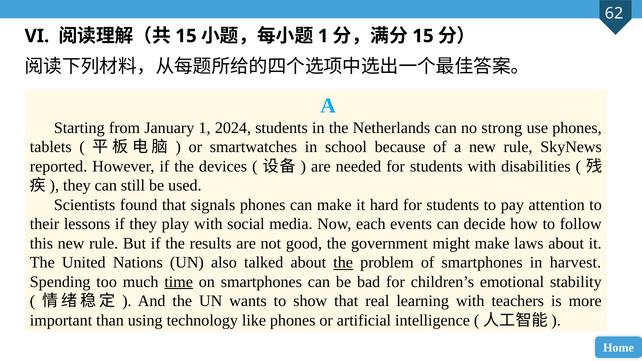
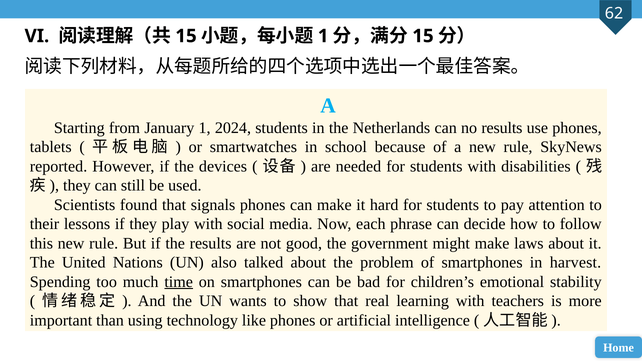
no strong: strong -> results
events: events -> phrase
the at (343, 263) underline: present -> none
